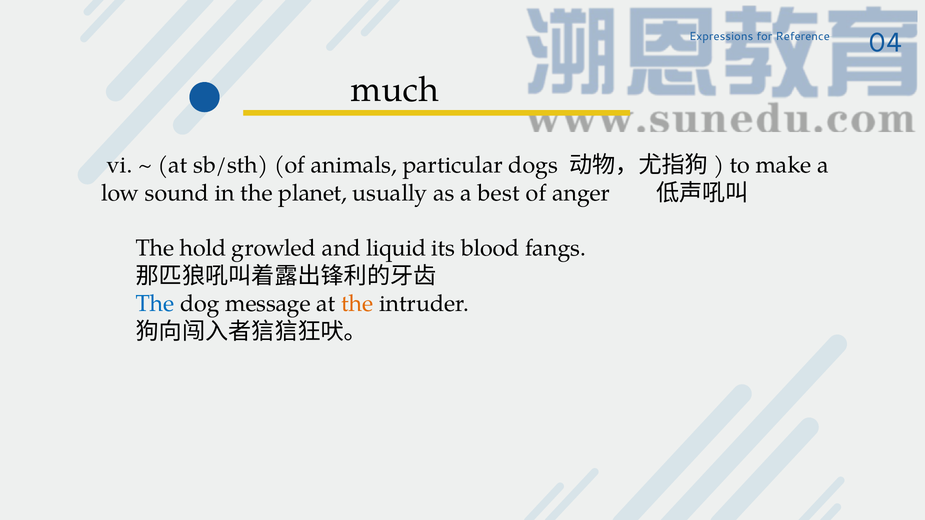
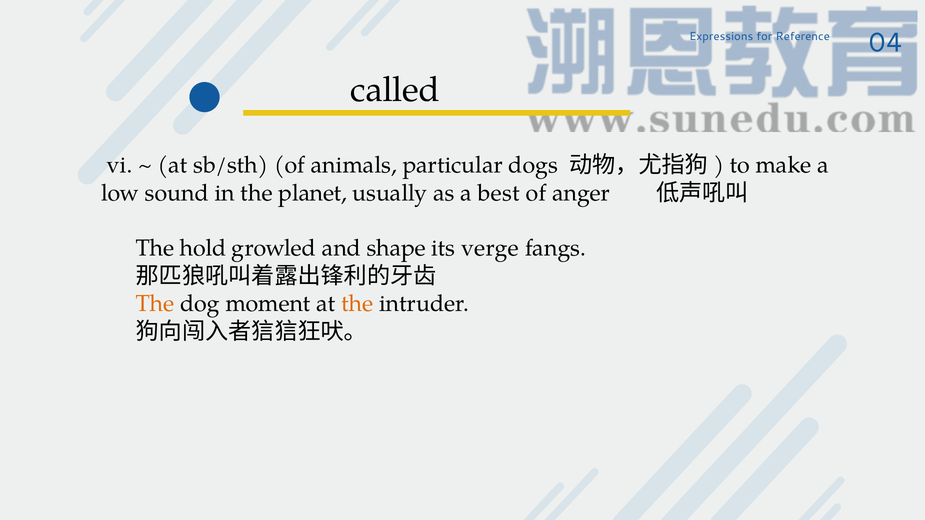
much: much -> called
liquid: liquid -> shape
blood: blood -> verge
The at (155, 304) colour: blue -> orange
message: message -> moment
